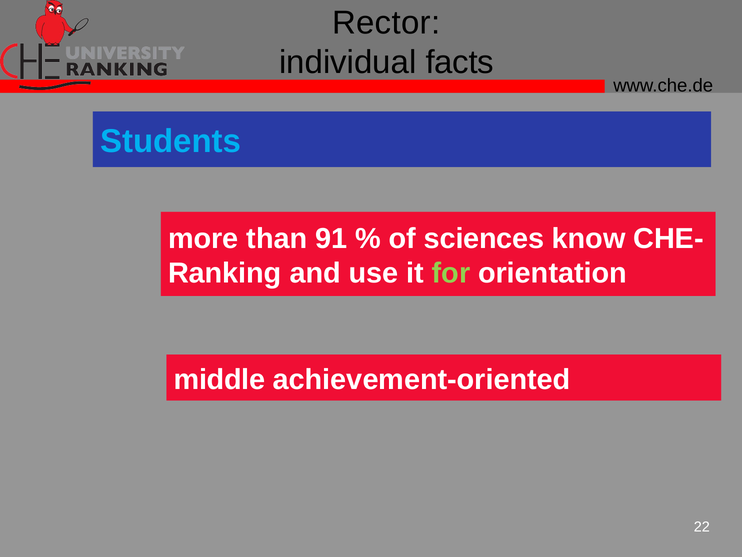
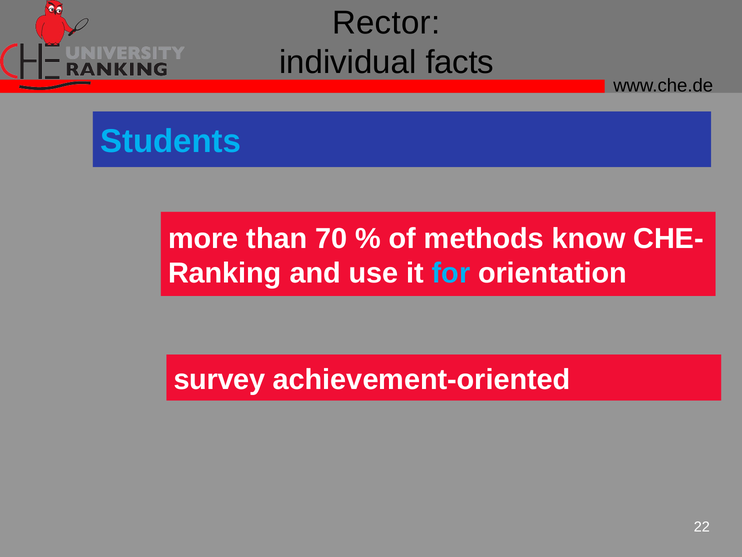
91: 91 -> 70
sciences: sciences -> methods
for colour: light green -> light blue
middle: middle -> survey
